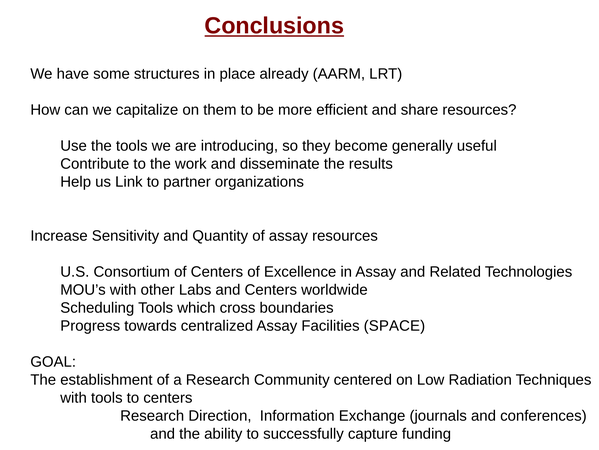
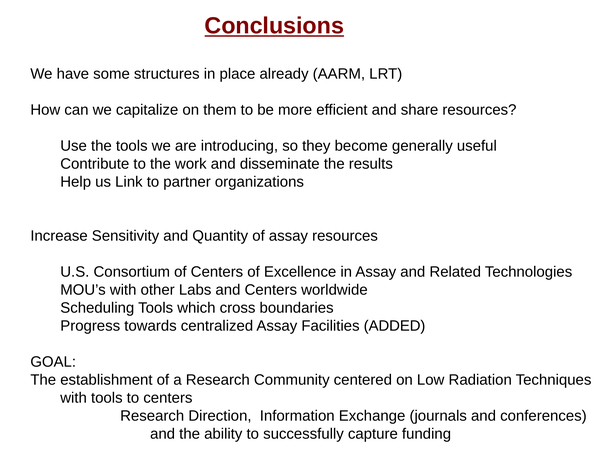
SPACE: SPACE -> ADDED
